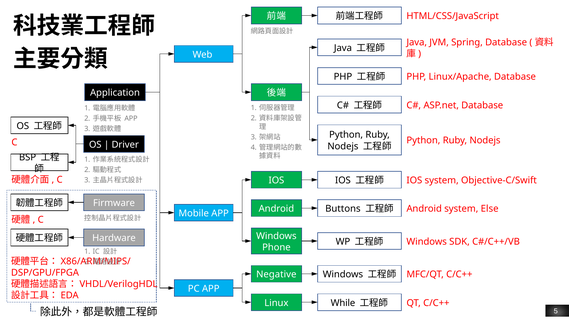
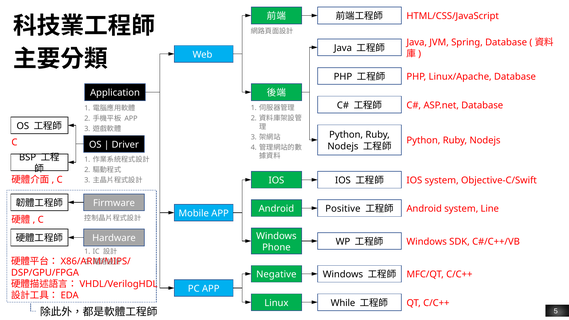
Buttons: Buttons -> Positive
Else: Else -> Line
